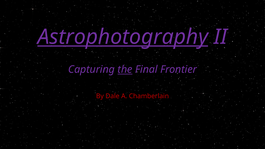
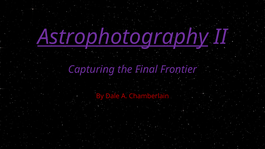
the underline: present -> none
